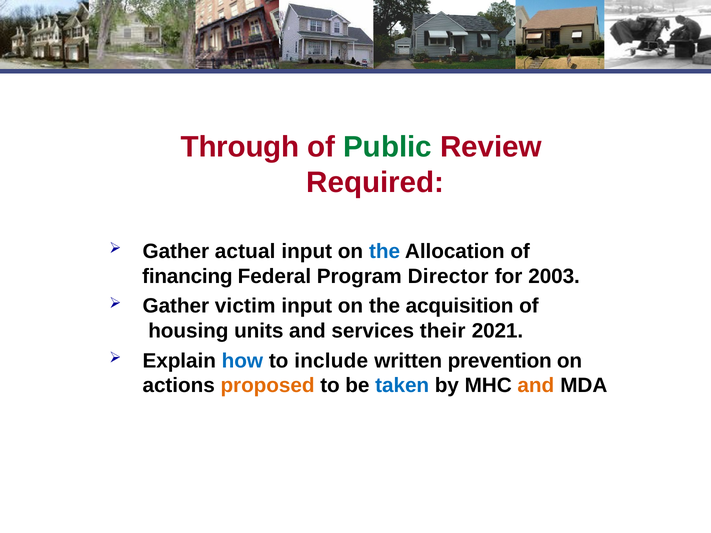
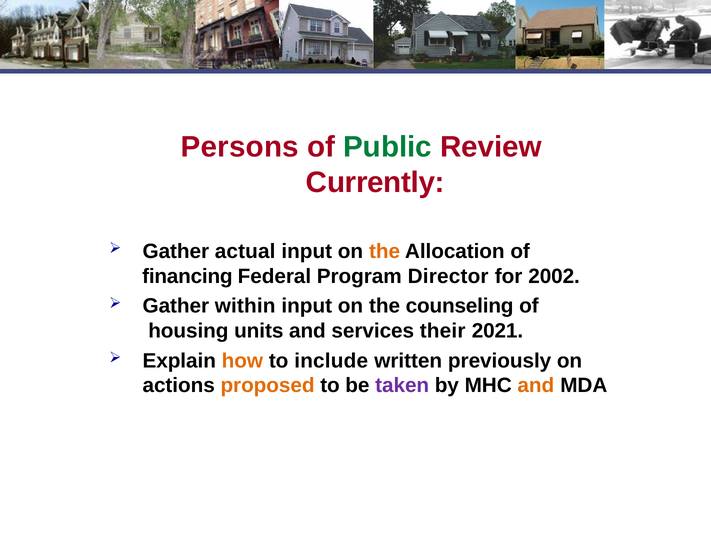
Through: Through -> Persons
Required: Required -> Currently
the at (385, 251) colour: blue -> orange
2003: 2003 -> 2002
victim: victim -> within
acquisition: acquisition -> counseling
how colour: blue -> orange
prevention: prevention -> previously
taken colour: blue -> purple
